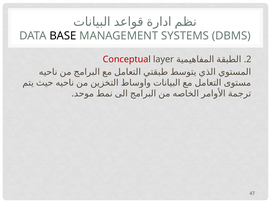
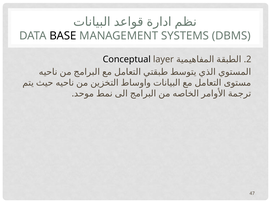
Conceptual colour: red -> black
